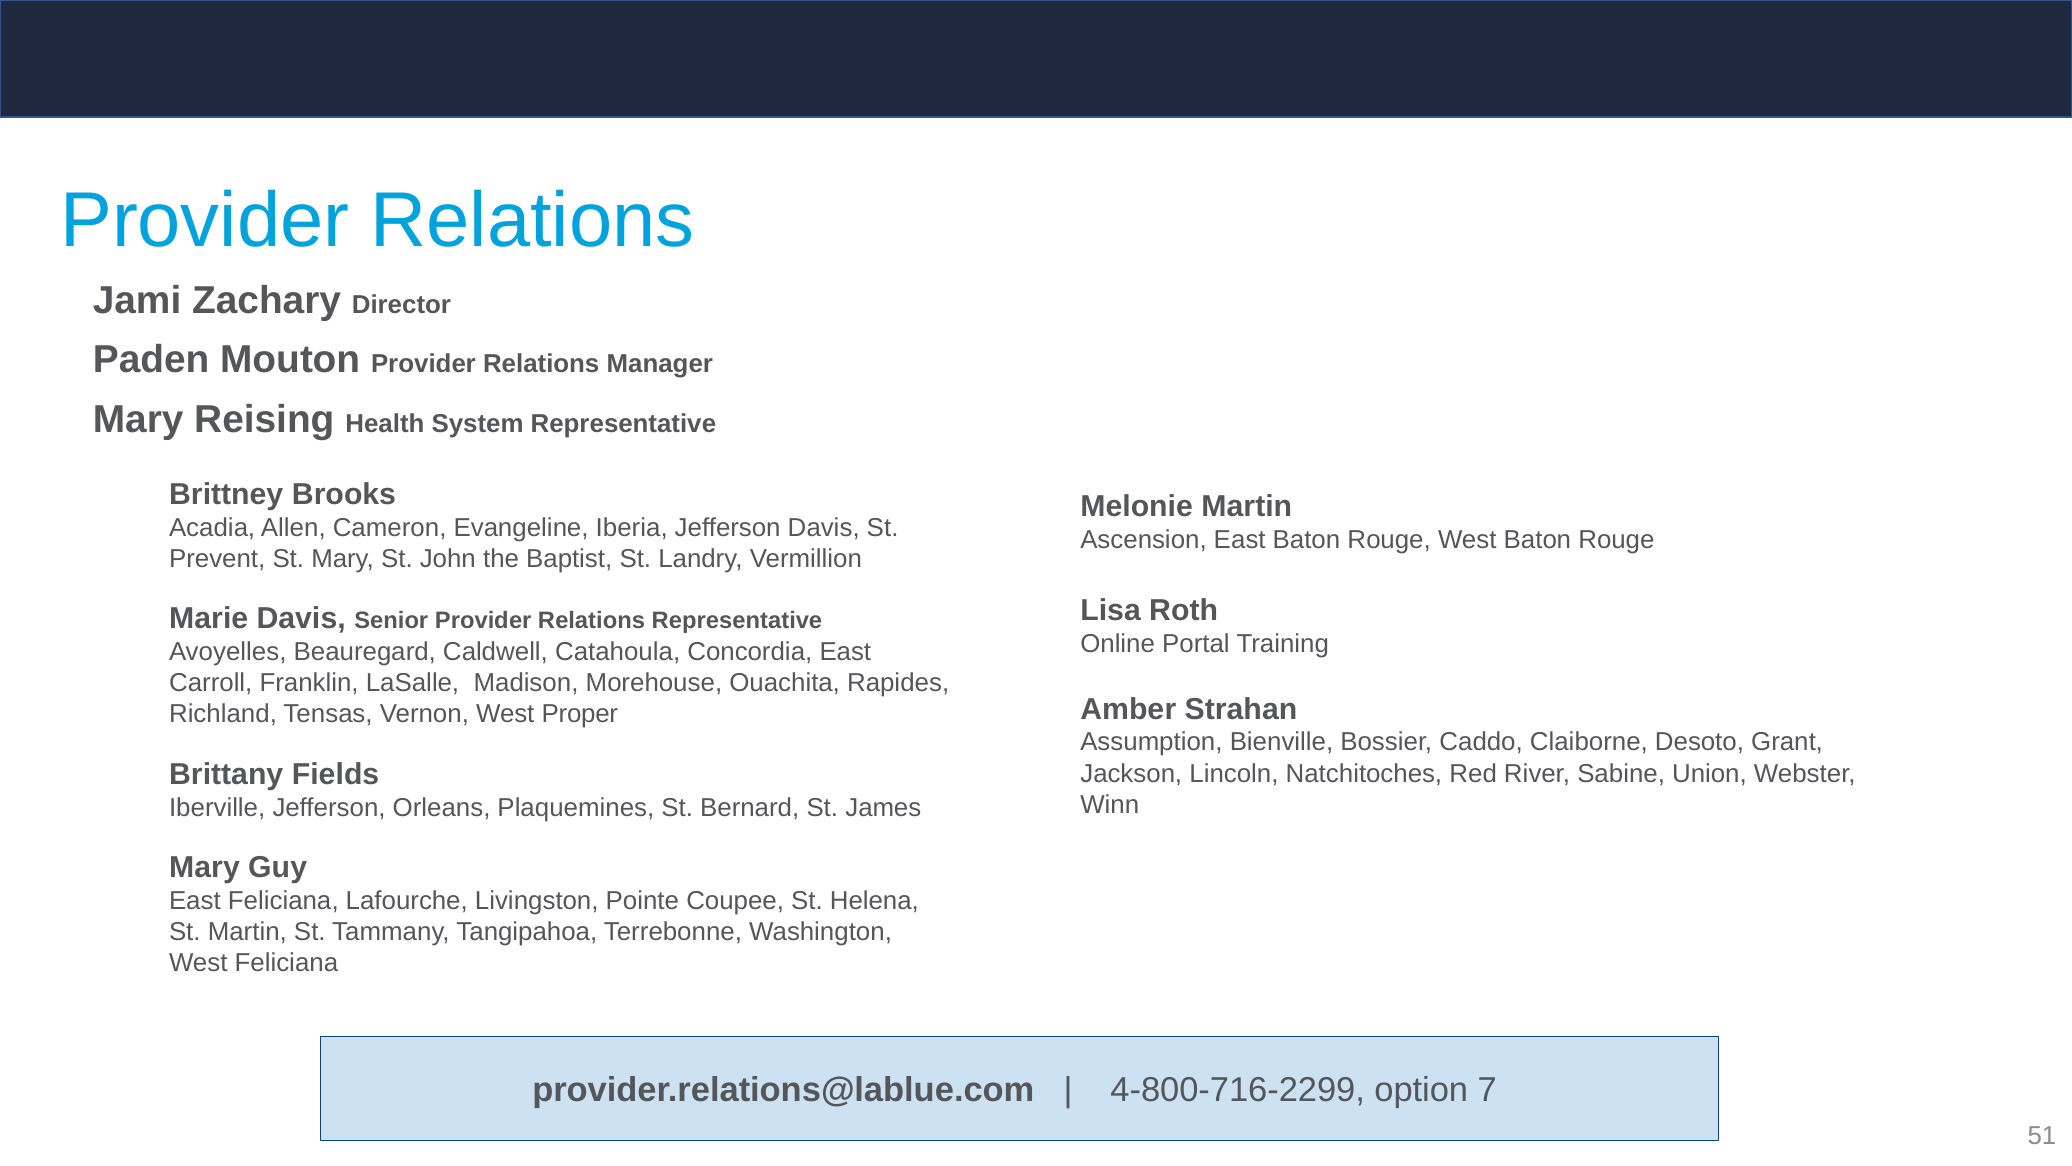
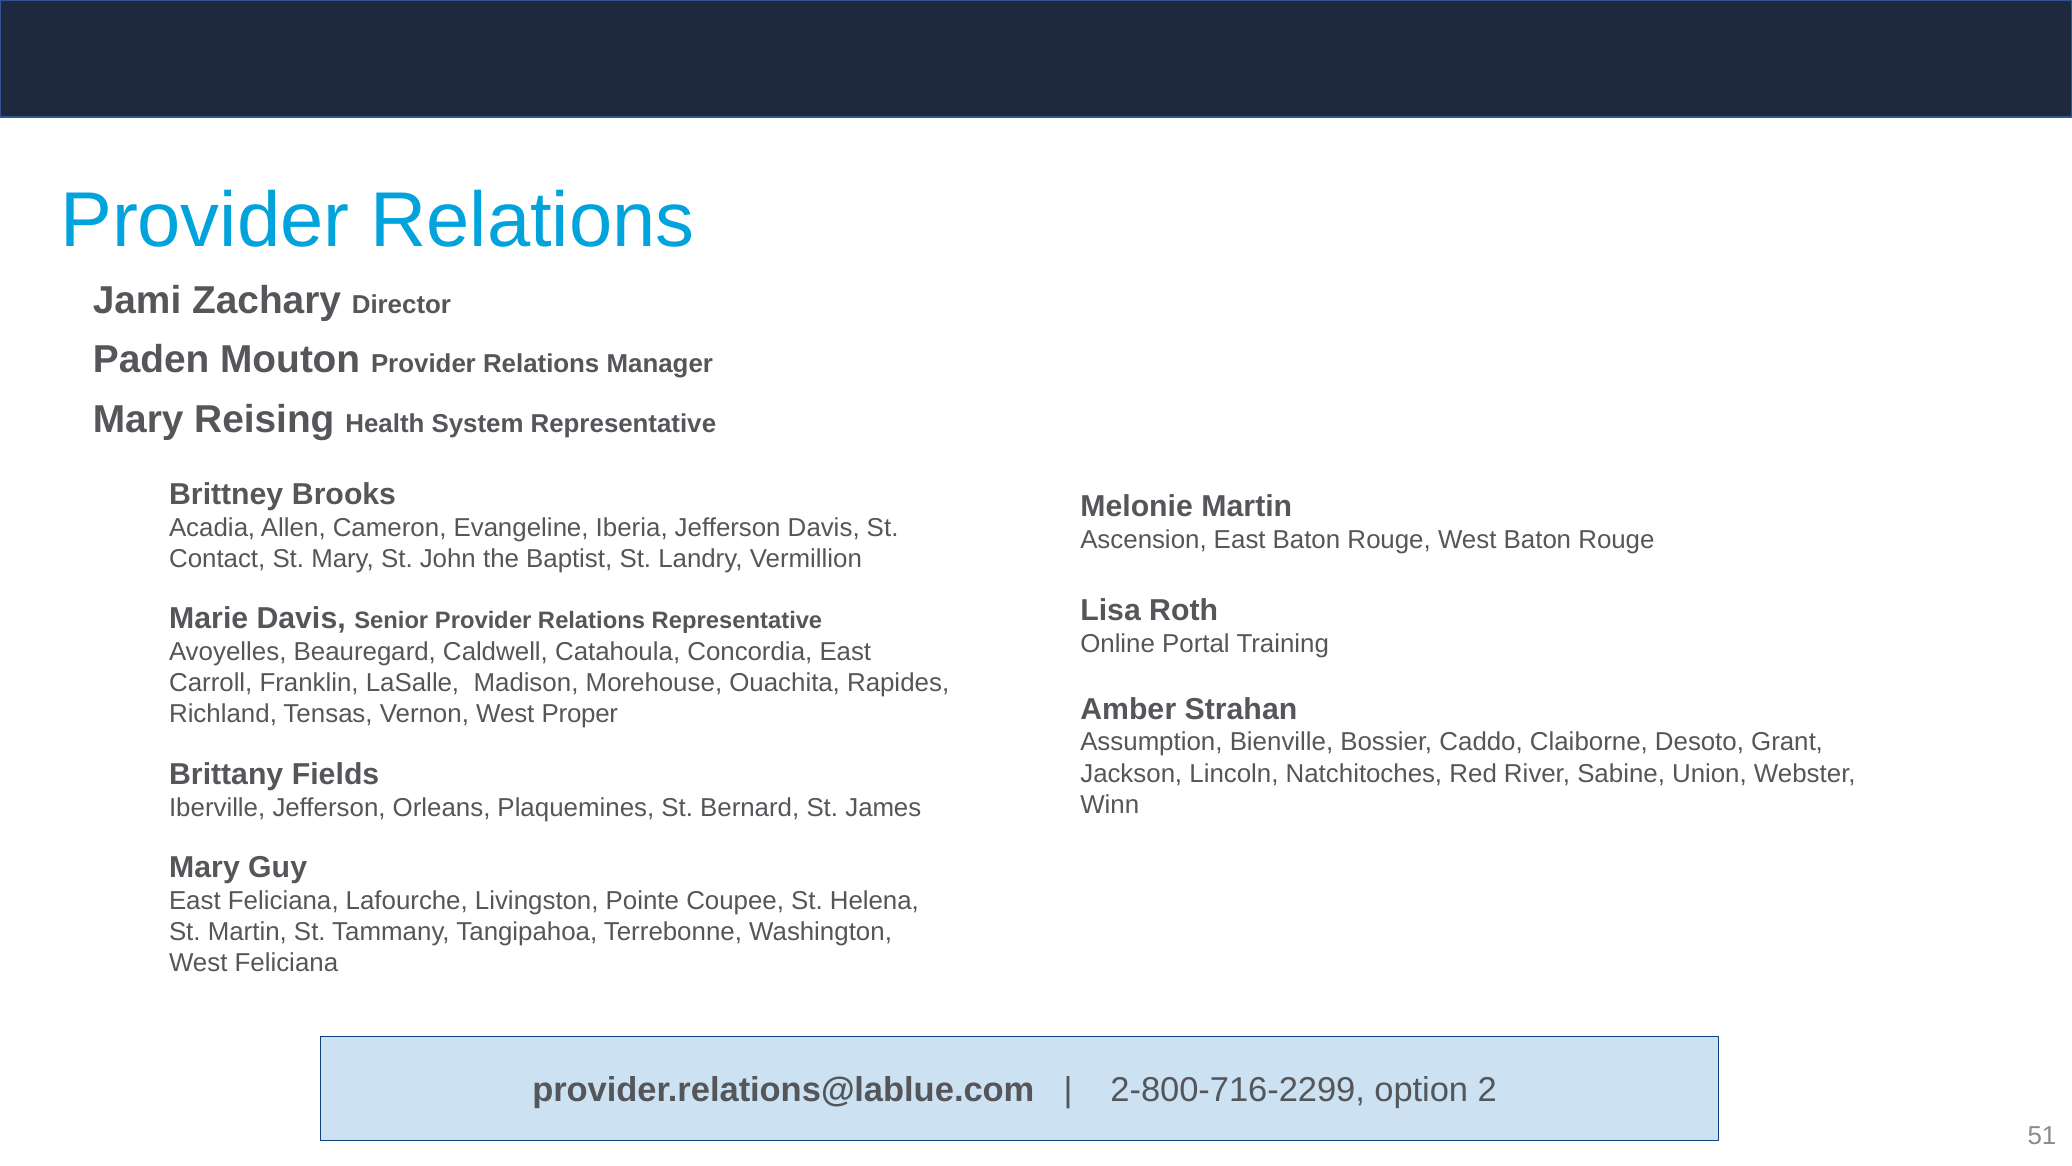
Prevent: Prevent -> Contact
4-800-716-2299: 4-800-716-2299 -> 2-800-716-2299
7: 7 -> 2
